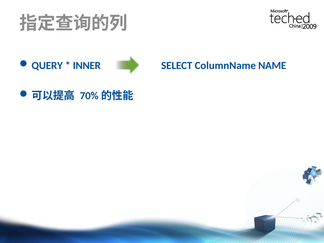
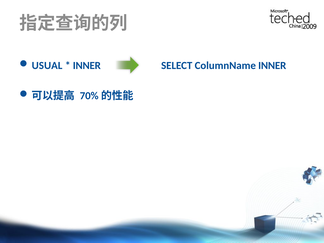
QUERY: QUERY -> USUAL
ColumnName NAME: NAME -> INNER
